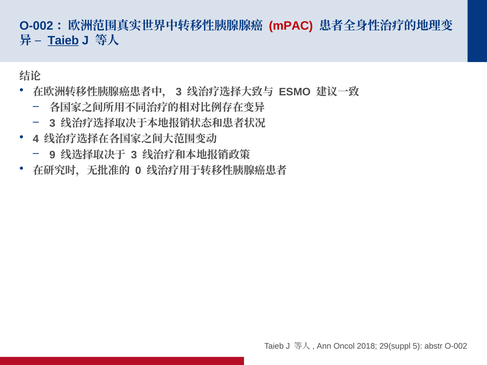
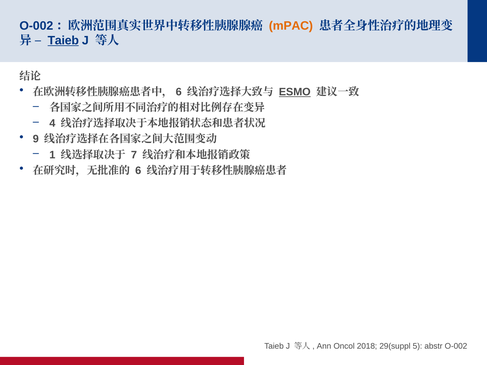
mPAC colour: red -> orange
3 at (179, 92): 3 -> 6
ESMO underline: none -> present
3 at (52, 124): 3 -> 4
4: 4 -> 9
9: 9 -> 1
3 at (134, 155): 3 -> 7
0 at (138, 171): 0 -> 6
